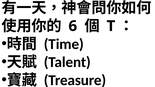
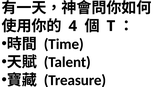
6: 6 -> 4
